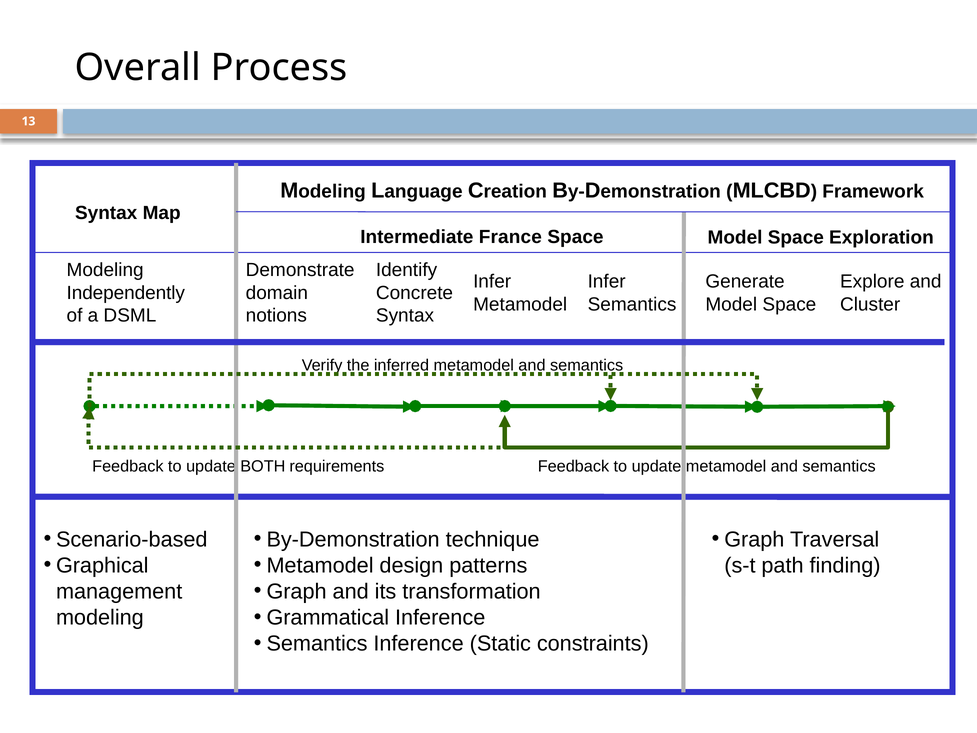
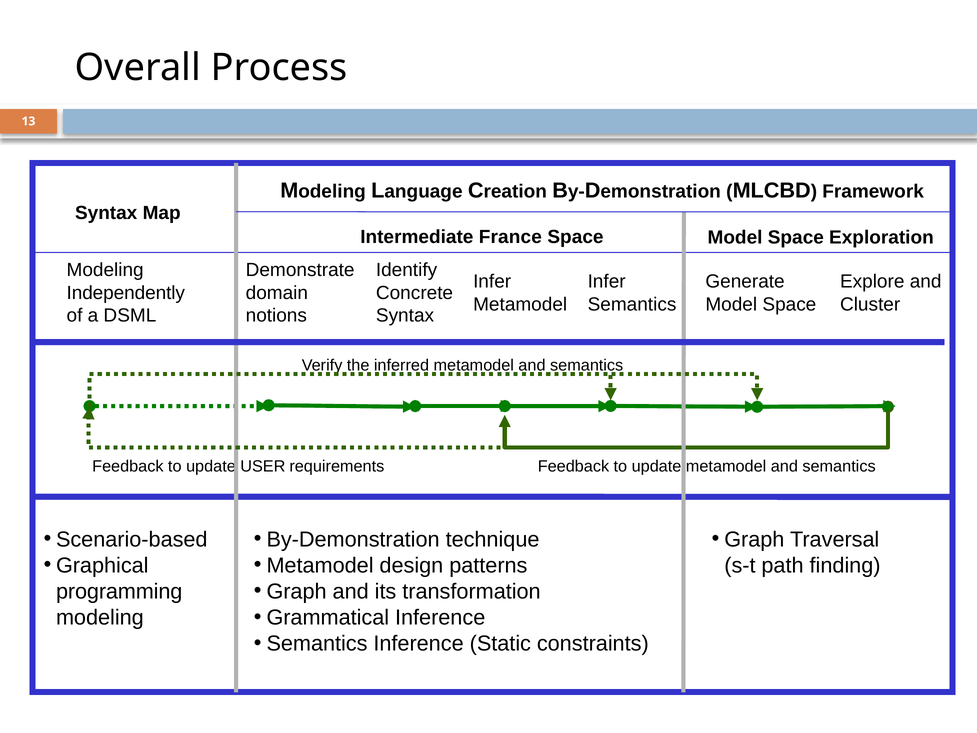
BOTH: BOTH -> USER
management: management -> programming
